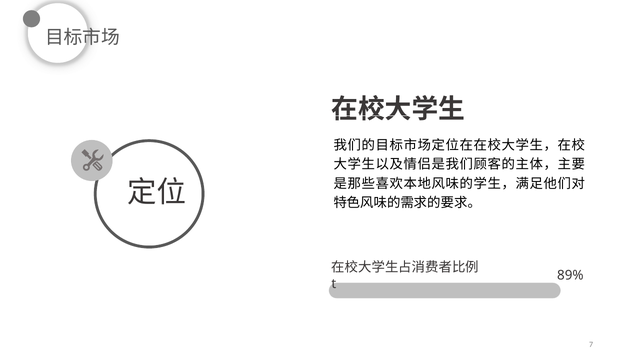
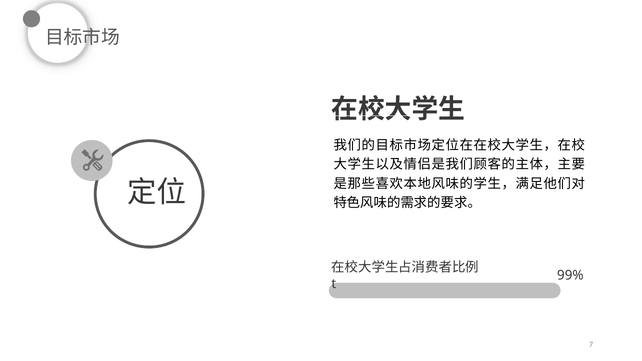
89%: 89% -> 99%
